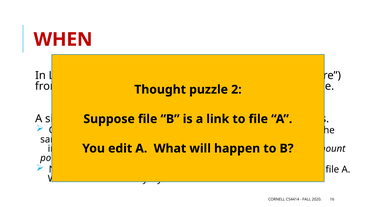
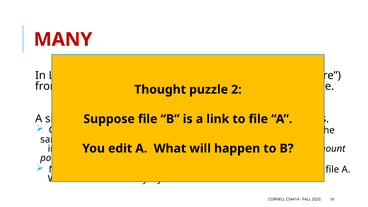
WHEN: WHEN -> MANY
